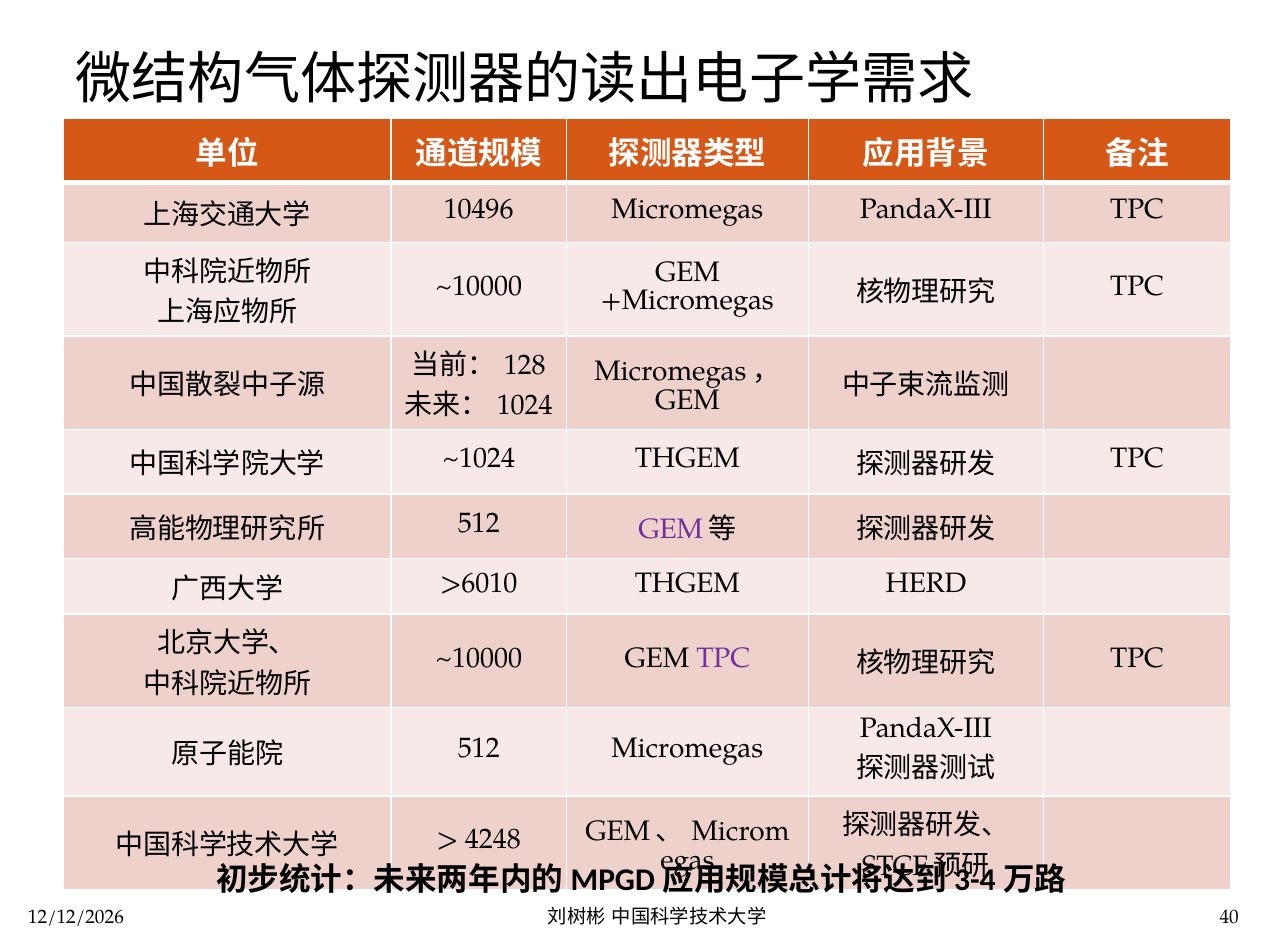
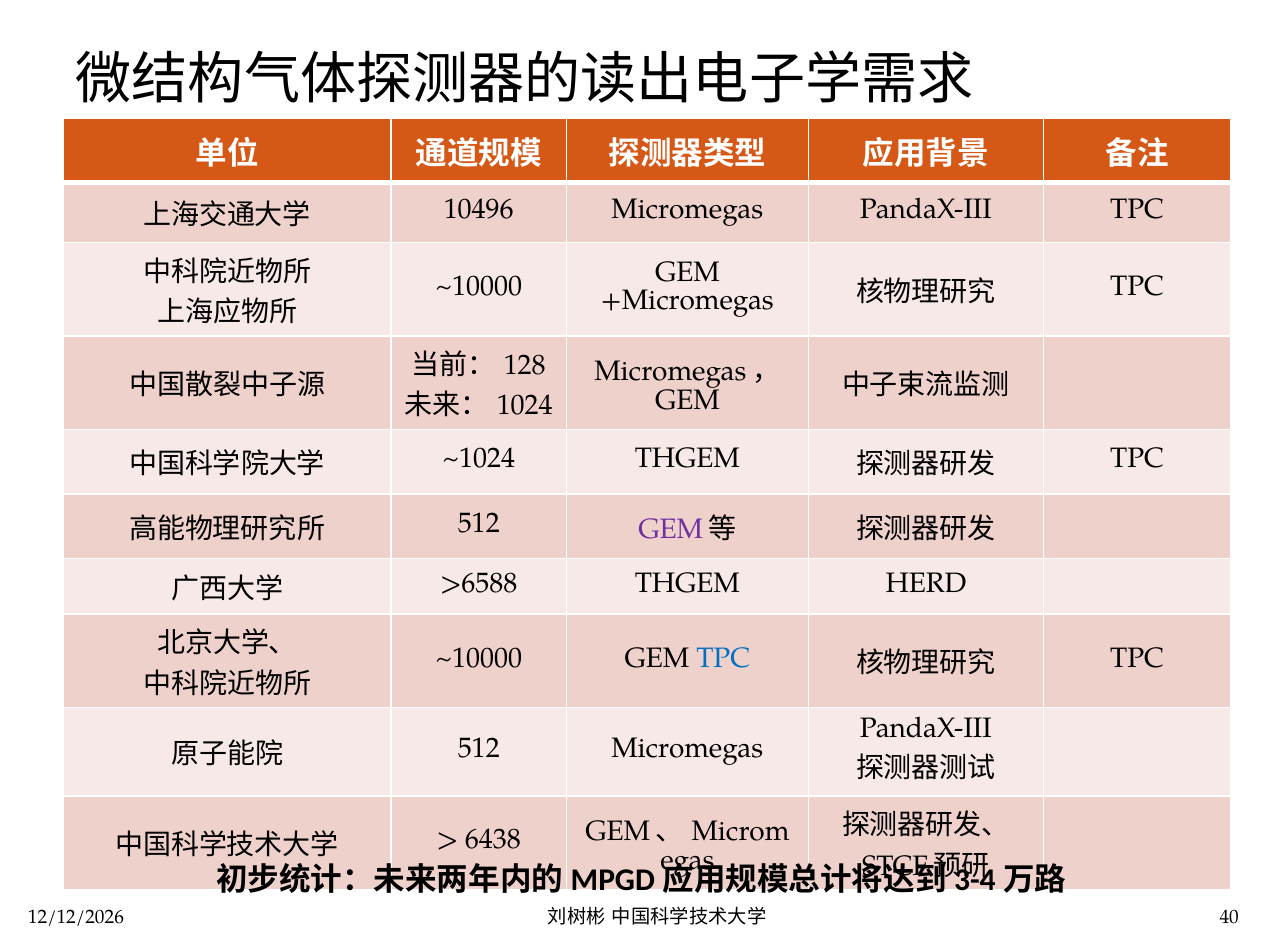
>6010: >6010 -> >6588
TPC at (723, 657) colour: purple -> blue
4248: 4248 -> 6438
